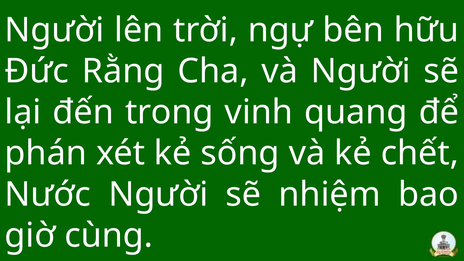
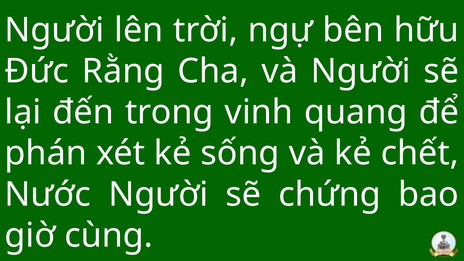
nhiệm: nhiệm -> chứng
